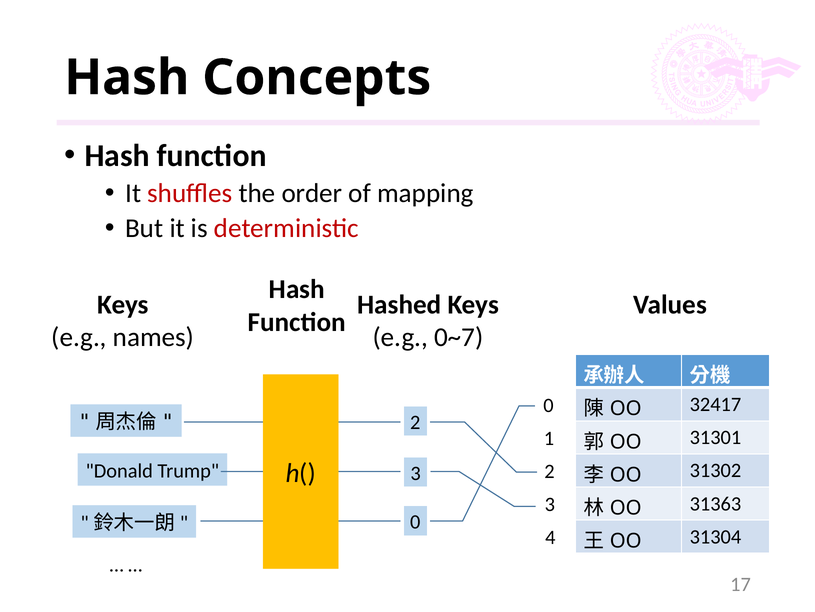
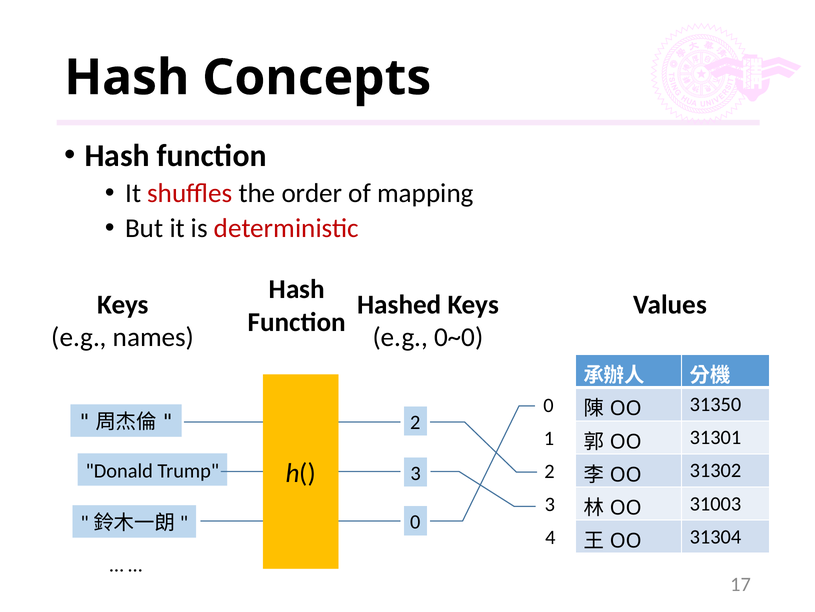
0~7: 0~7 -> 0~0
32417: 32417 -> 31350
31363: 31363 -> 31003
